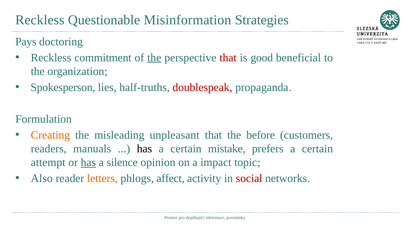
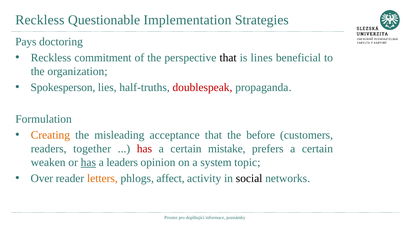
Misinformation: Misinformation -> Implementation
the at (154, 57) underline: present -> none
that at (228, 57) colour: red -> black
good: good -> lines
unpleasant: unpleasant -> acceptance
manuals: manuals -> together
has at (144, 149) colour: black -> red
attempt: attempt -> weaken
silence: silence -> leaders
impact: impact -> system
Also: Also -> Over
social colour: red -> black
